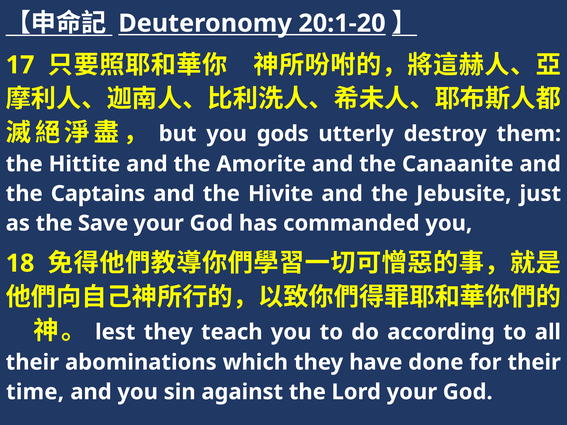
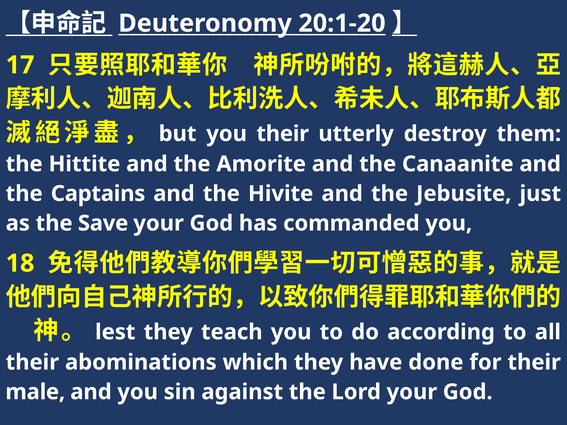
you gods: gods -> their
time: time -> male
